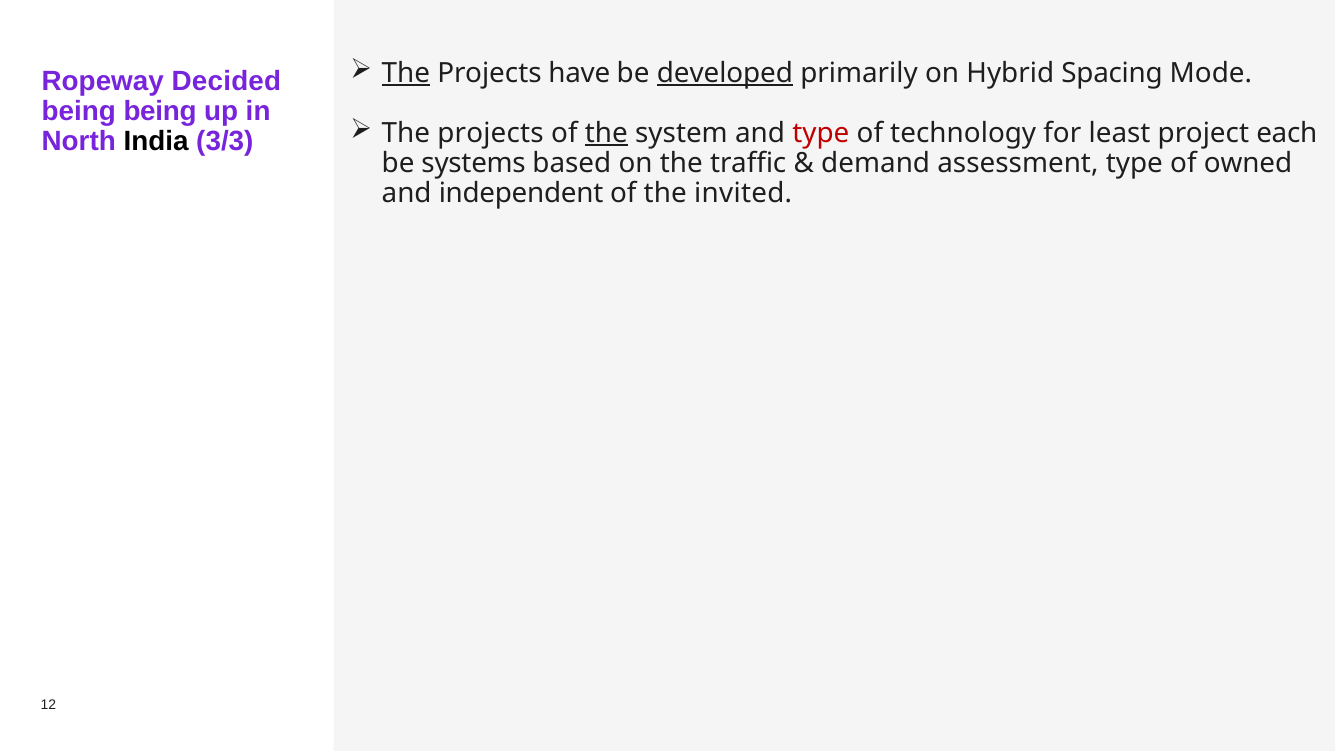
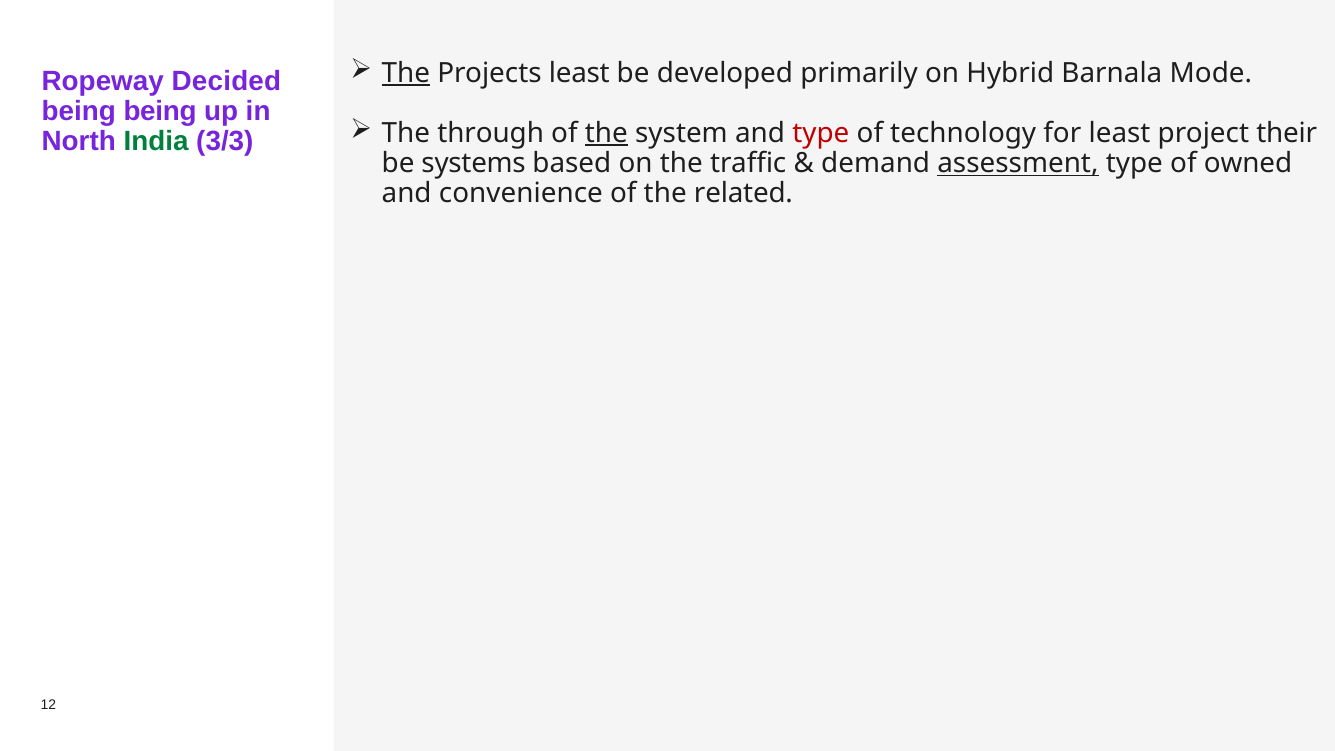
Projects have: have -> least
developed underline: present -> none
Spacing: Spacing -> Barnala
projects at (491, 133): projects -> through
each: each -> their
India colour: black -> green
assessment underline: none -> present
independent: independent -> convenience
invited: invited -> related
